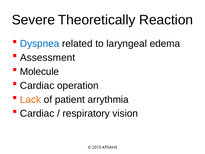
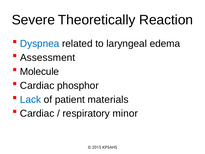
operation: operation -> phosphor
Lack colour: orange -> blue
arrythmia: arrythmia -> materials
vision: vision -> minor
